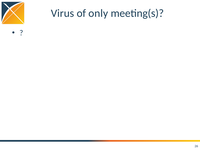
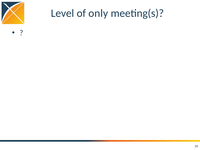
Virus: Virus -> Level
